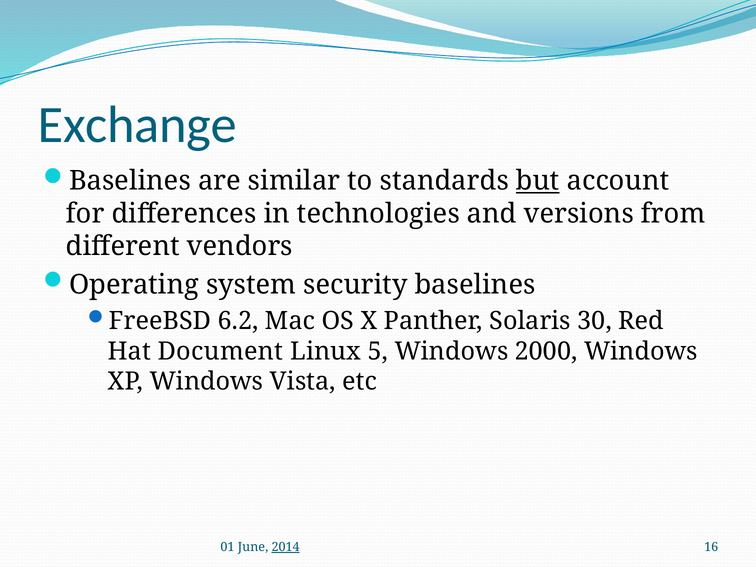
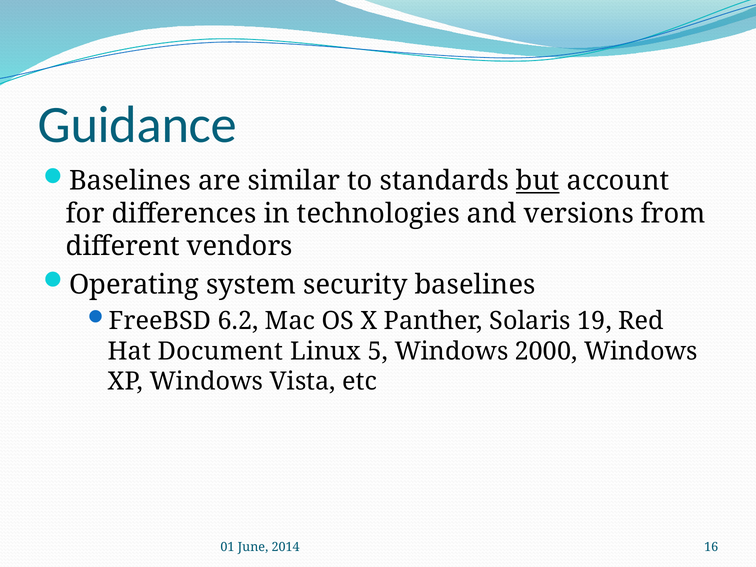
Exchange: Exchange -> Guidance
30: 30 -> 19
2014 underline: present -> none
